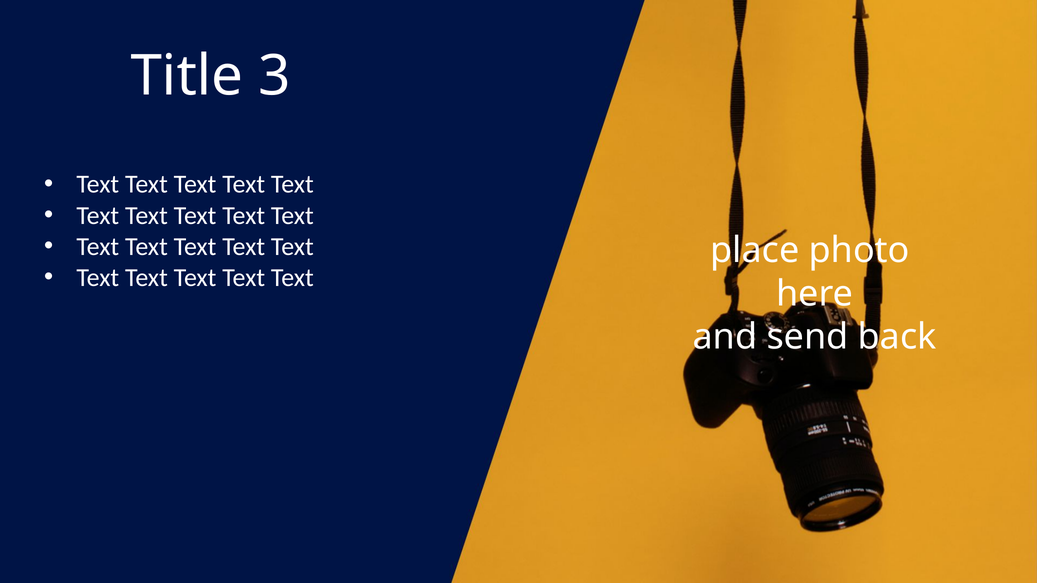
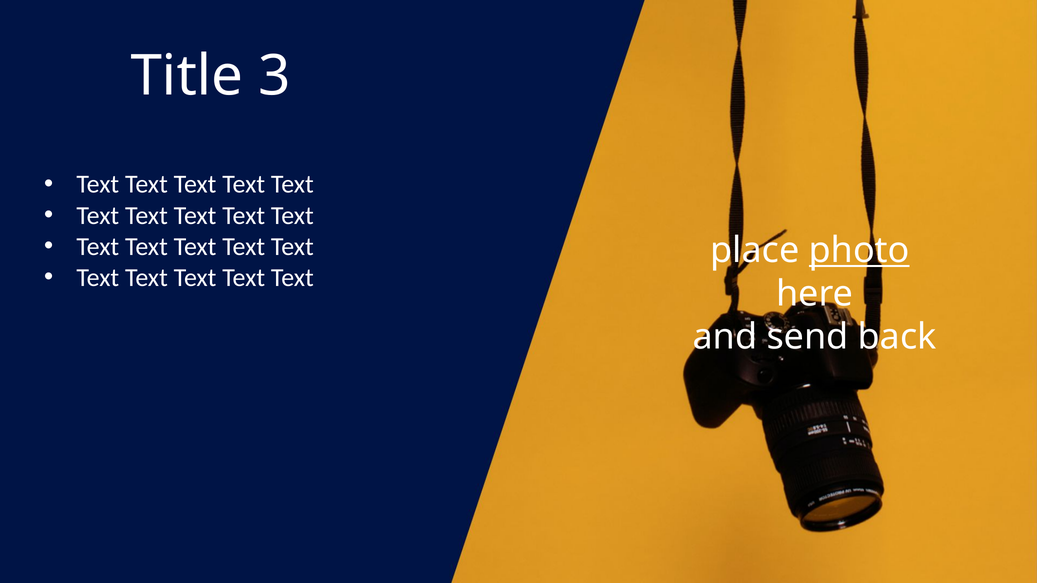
photo underline: none -> present
